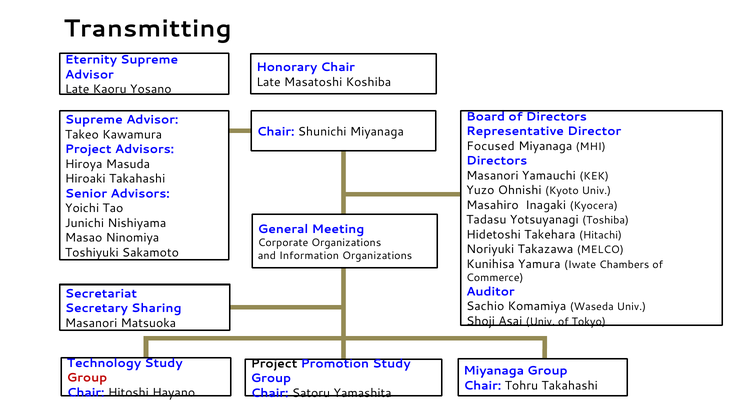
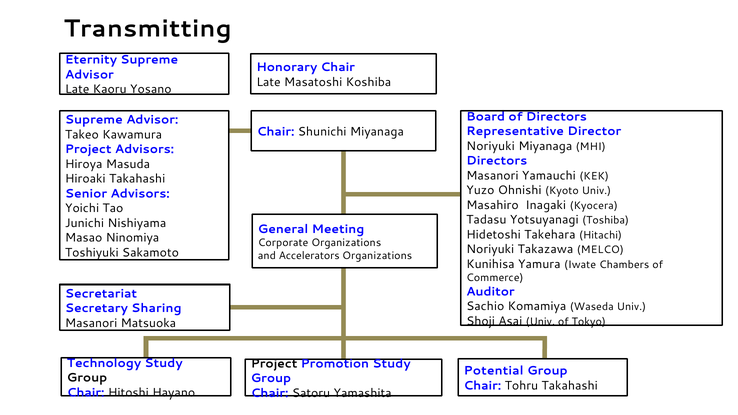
Focused at (491, 146): Focused -> Noriyuki
Information: Information -> Accelerators
Miyanaga at (494, 371): Miyanaga -> Potential
Group at (87, 378) colour: red -> black
